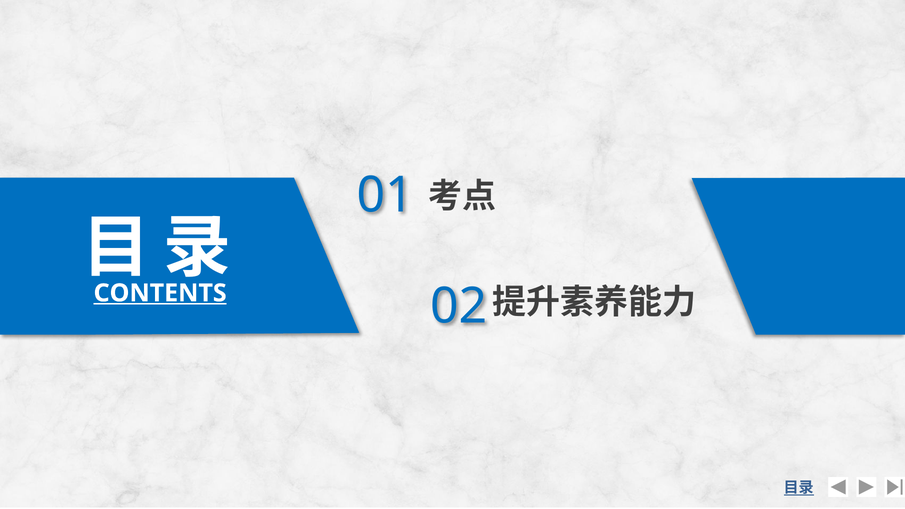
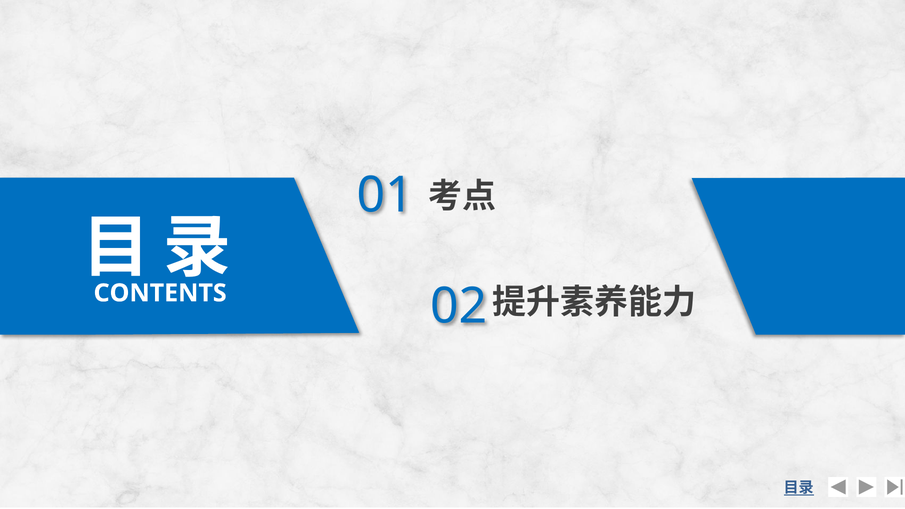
CONTENTS underline: present -> none
